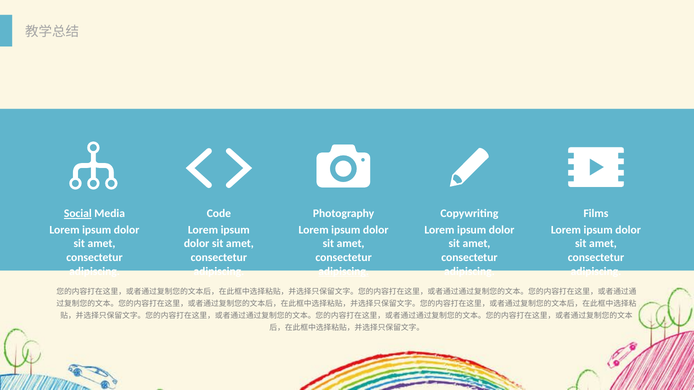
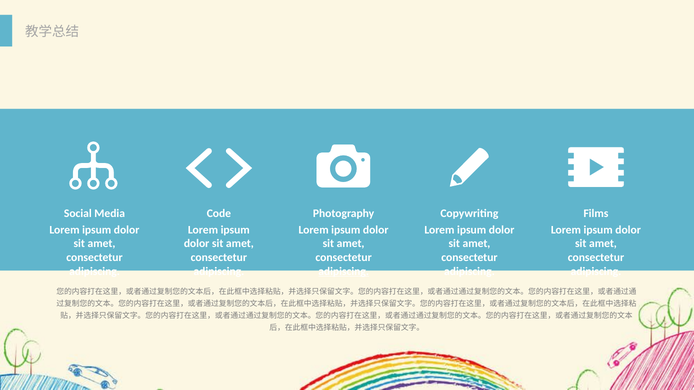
Social underline: present -> none
